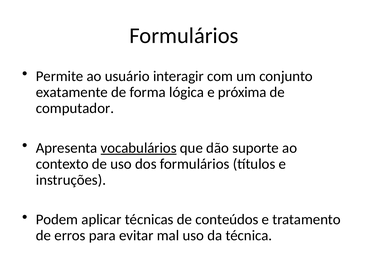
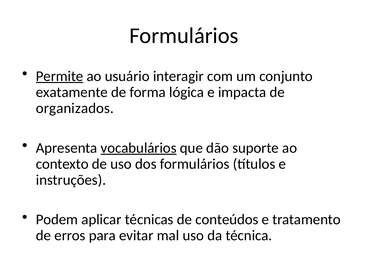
Permite underline: none -> present
próxima: próxima -> impacta
computador: computador -> organizados
